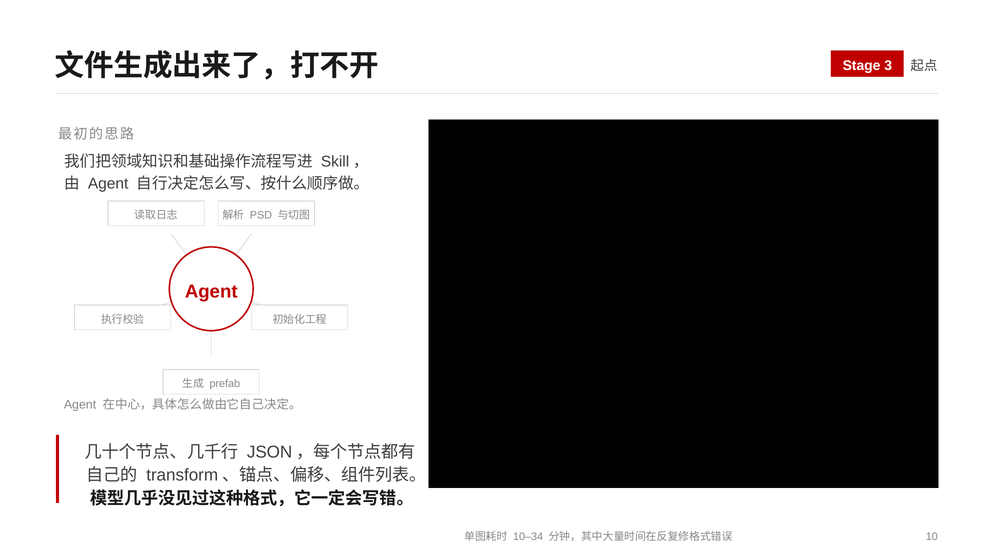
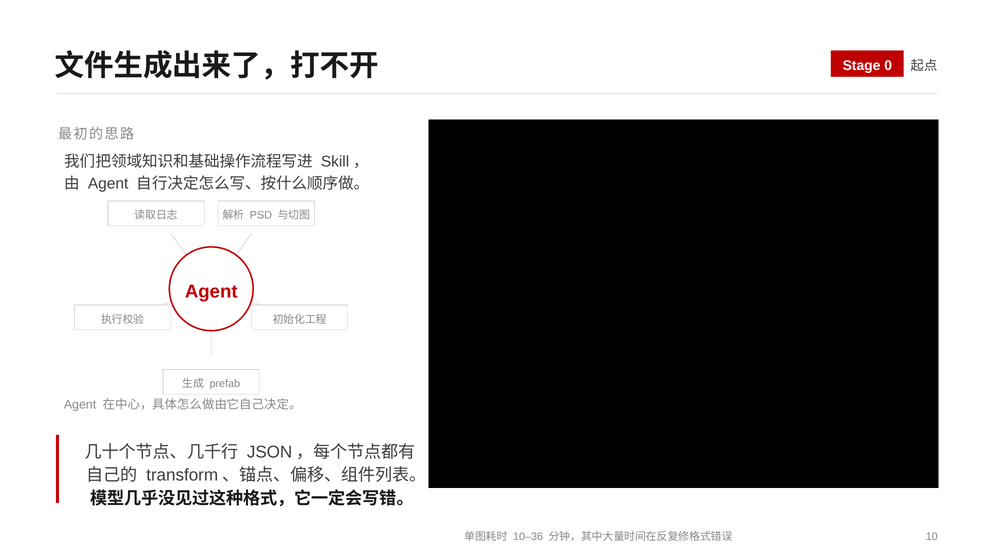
3: 3 -> 0
10–34: 10–34 -> 10–36
